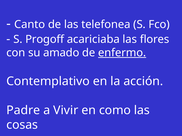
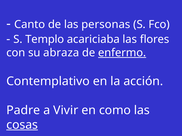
telefonea: telefonea -> personas
Progoff: Progoff -> Templo
amado: amado -> abraza
cosas underline: none -> present
